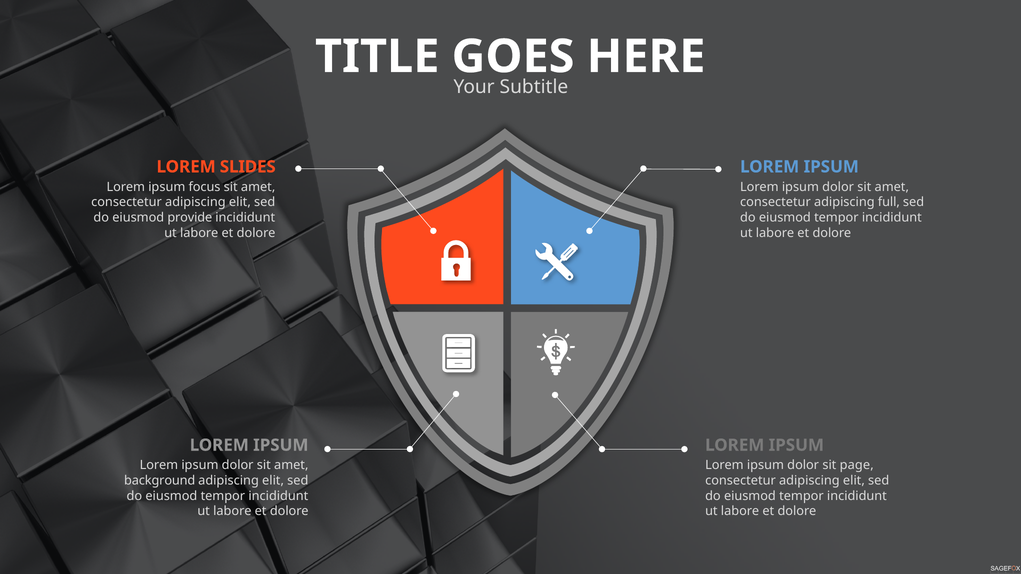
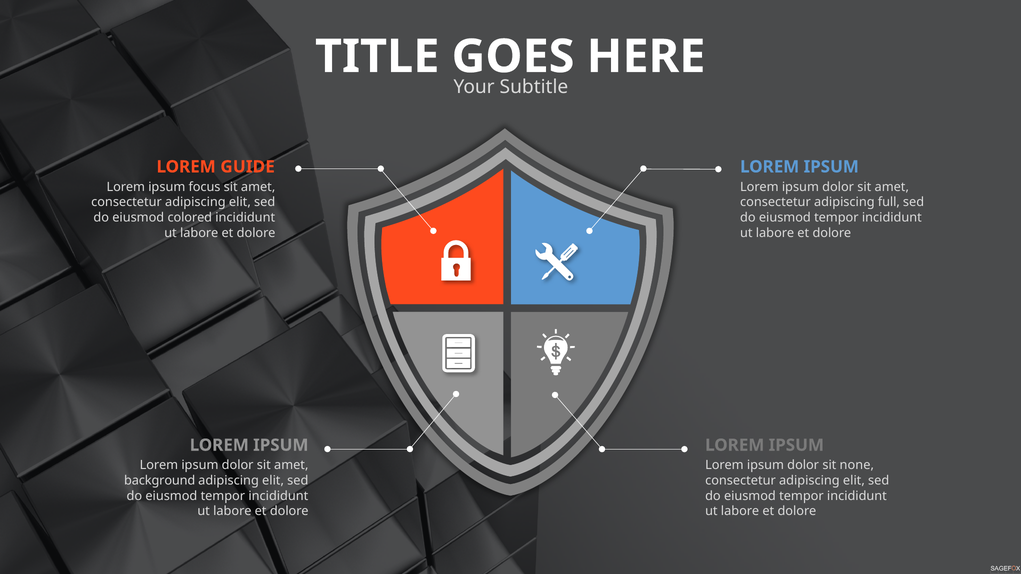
SLIDES: SLIDES -> GUIDE
provide: provide -> colored
page: page -> none
